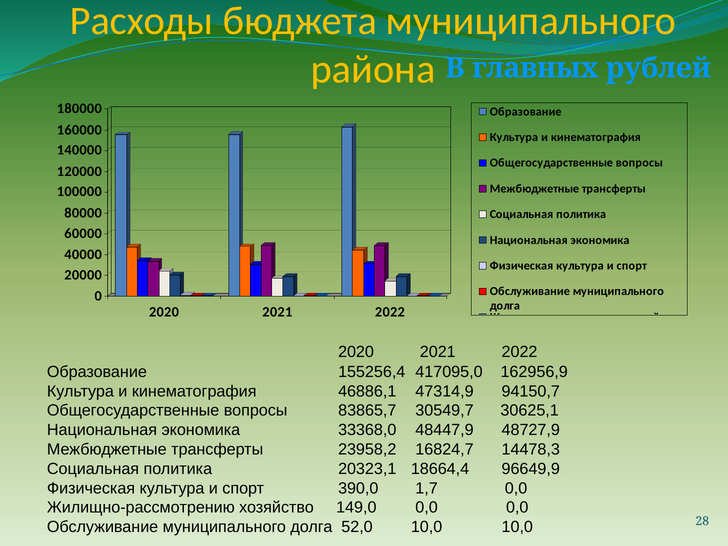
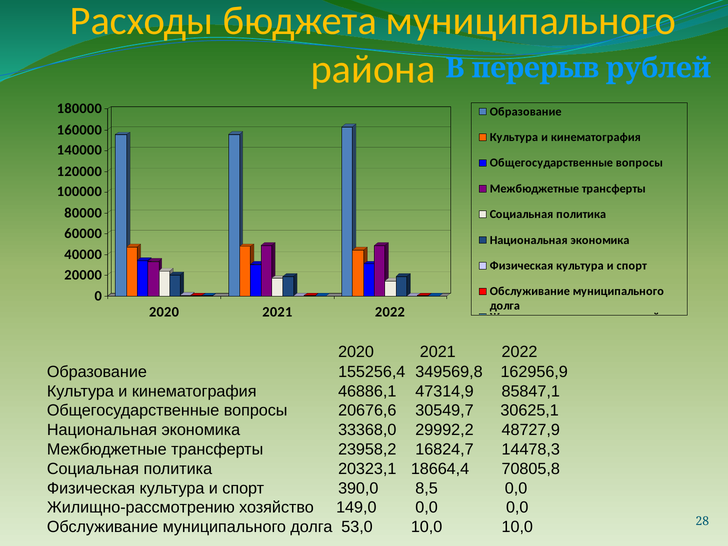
главных: главных -> перерыв
417095,0: 417095,0 -> 349569,8
94150,7: 94150,7 -> 85847,1
83865,7: 83865,7 -> 20676,6
48447,9: 48447,9 -> 29992,2
96649,9: 96649,9 -> 70805,8
1,7: 1,7 -> 8,5
52,0: 52,0 -> 53,0
